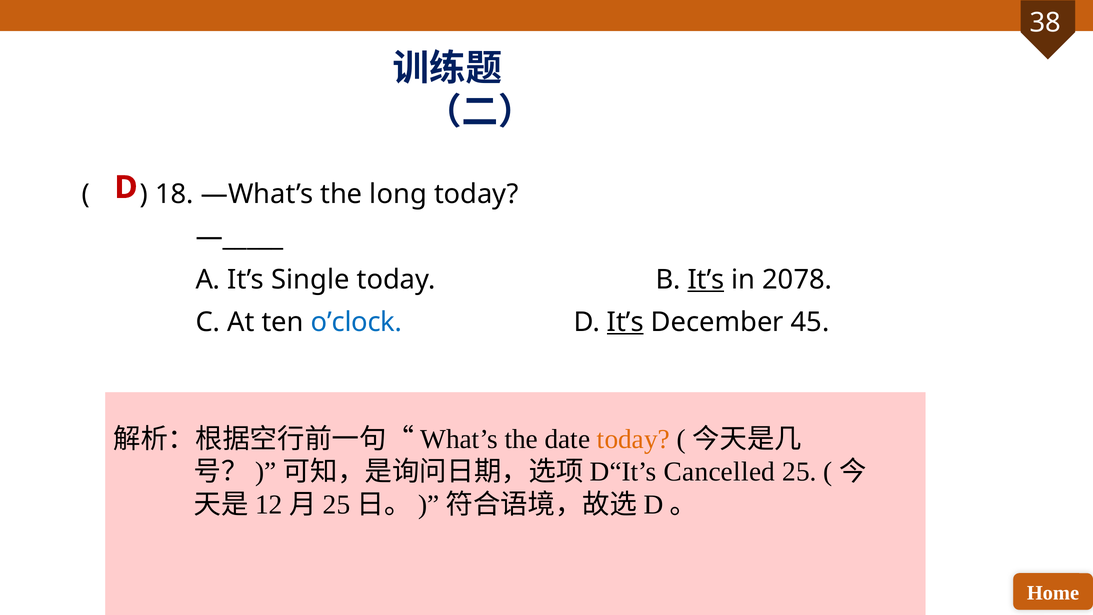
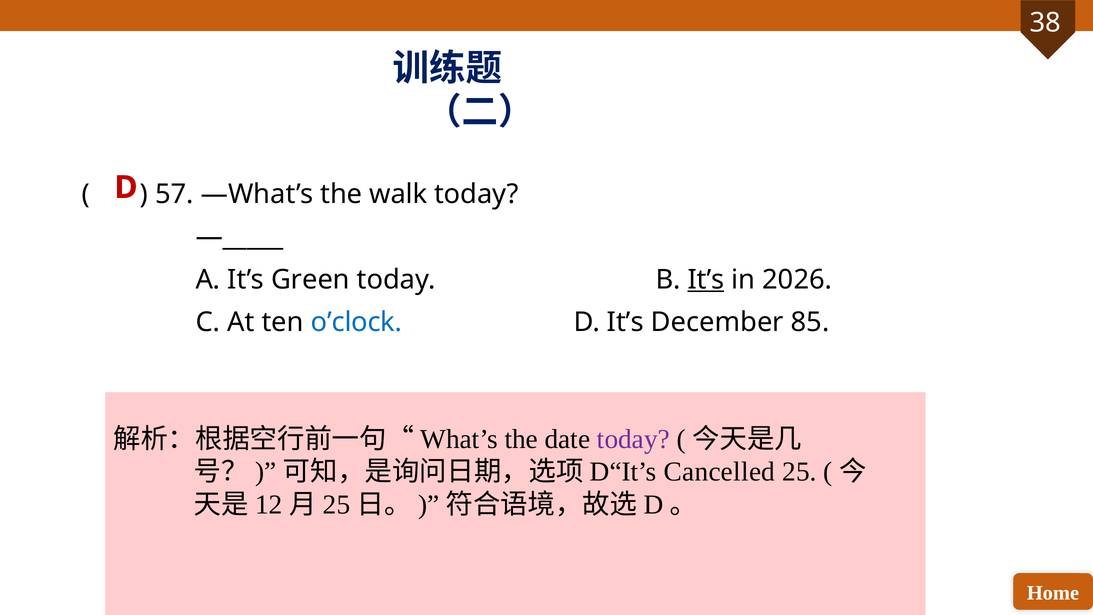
18: 18 -> 57
long: long -> walk
Single: Single -> Green
2078: 2078 -> 2026
It’s at (625, 322) underline: present -> none
45: 45 -> 85
today at (633, 439) colour: orange -> purple
